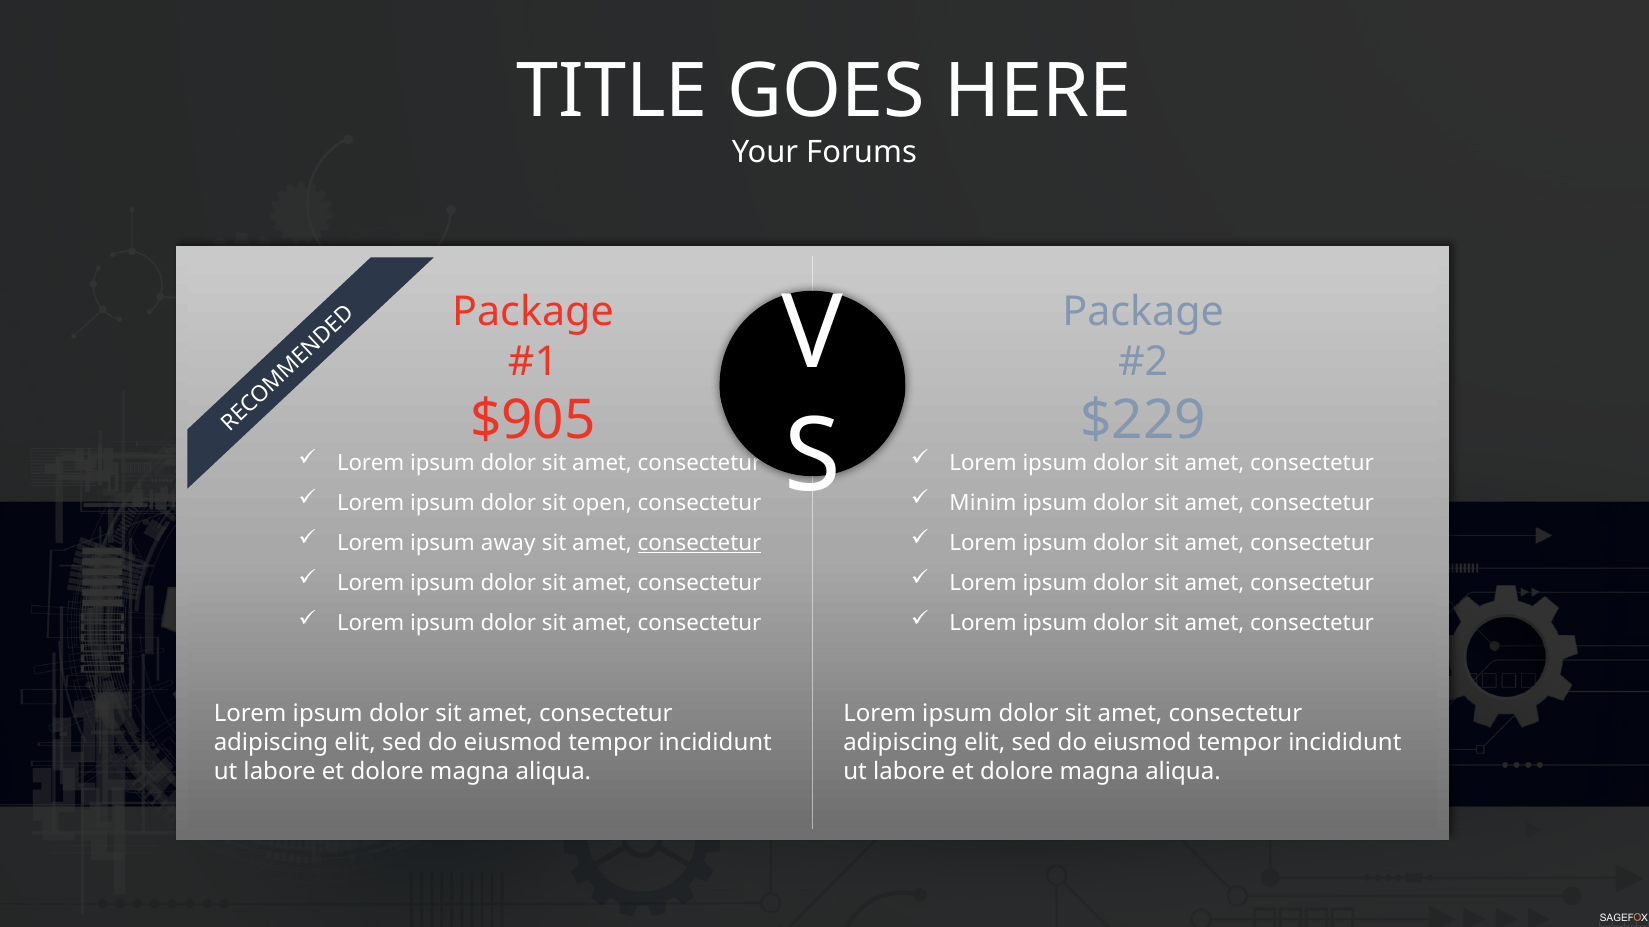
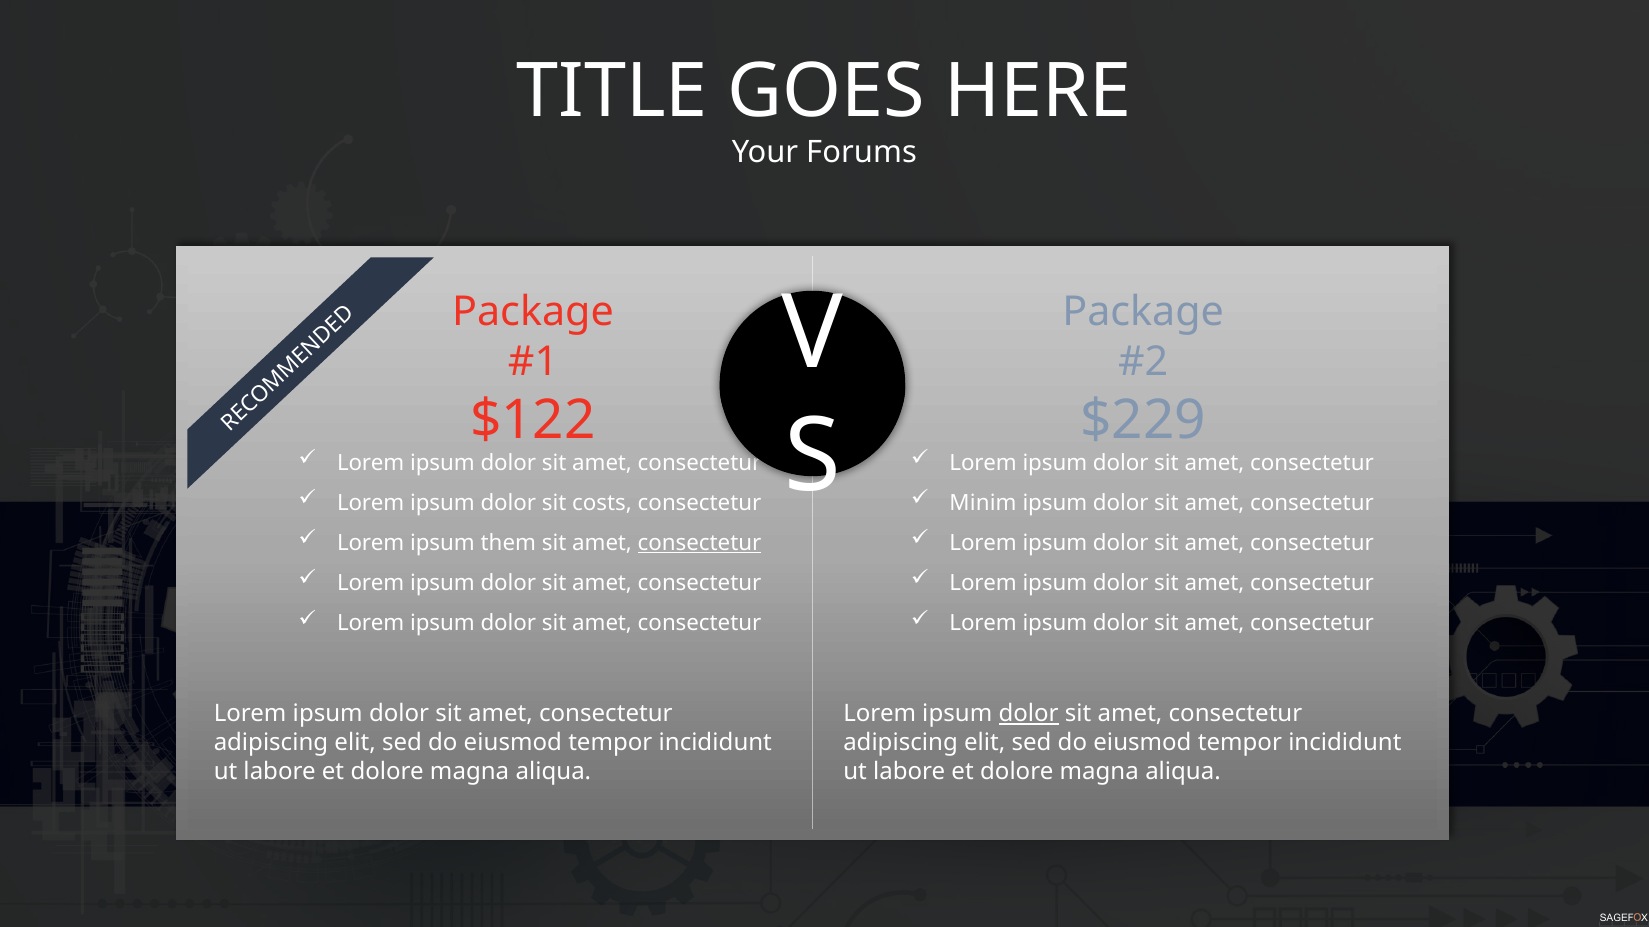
$905: $905 -> $122
open: open -> costs
away: away -> them
dolor at (1029, 714) underline: none -> present
